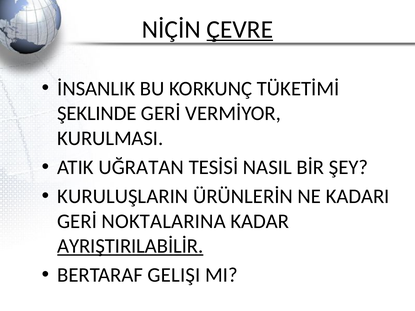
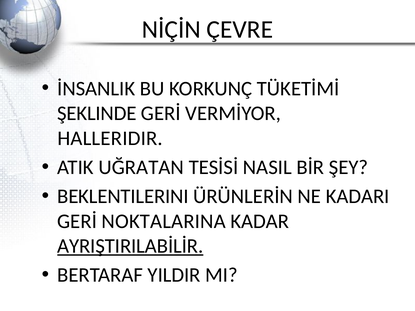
ÇEVRE underline: present -> none
KURULMASI: KURULMASI -> HALLERIDIR
KURULUŞLARIN: KURULUŞLARIN -> BEKLENTILERINI
GELIŞI: GELIŞI -> YILDIR
